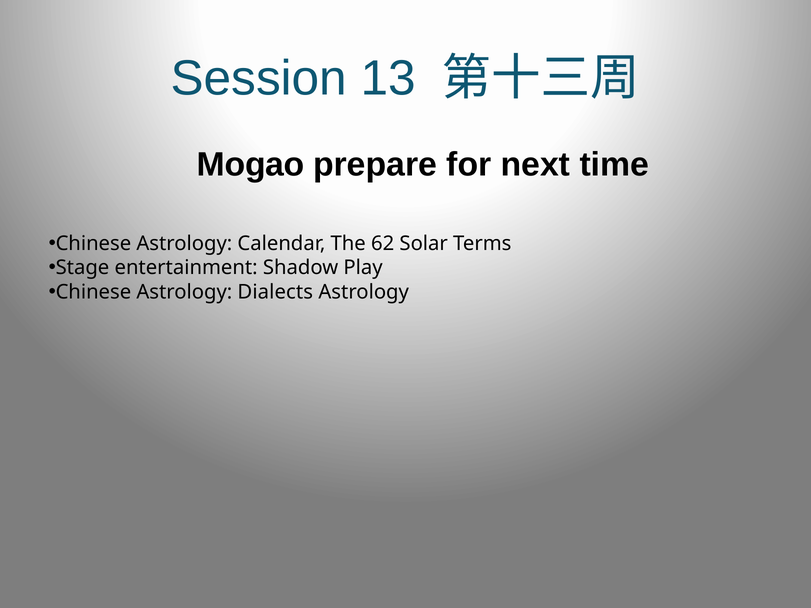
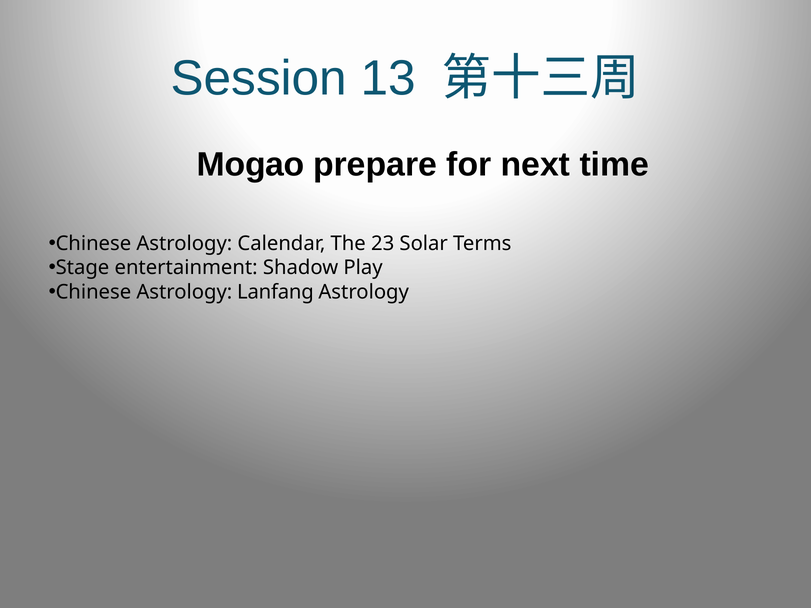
62: 62 -> 23
Dialects: Dialects -> Lanfang
